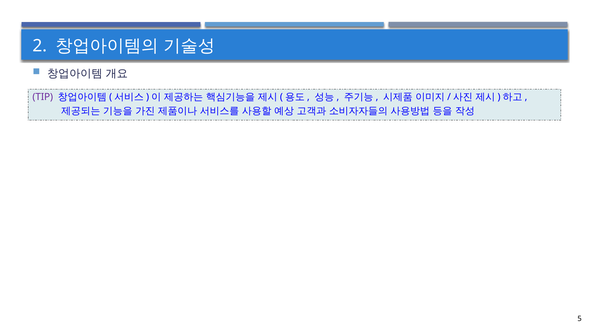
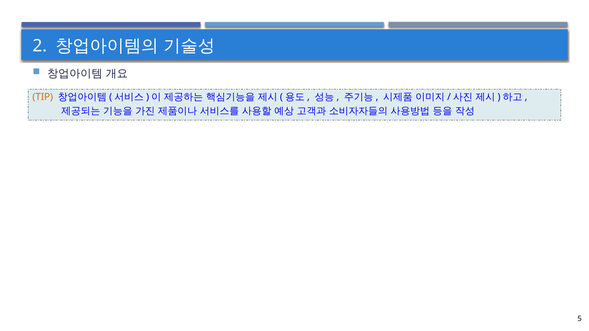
TIP colour: purple -> orange
